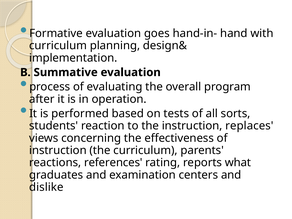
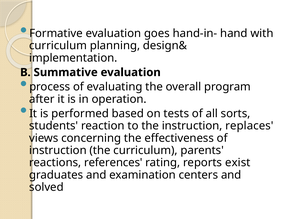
what: what -> exist
dislike: dislike -> solved
